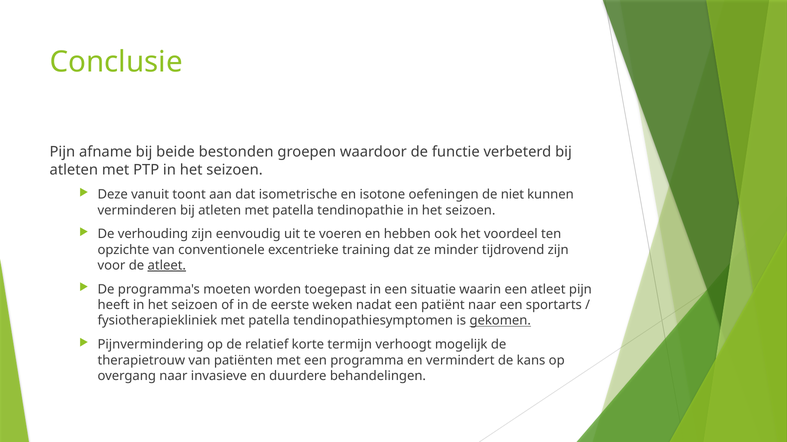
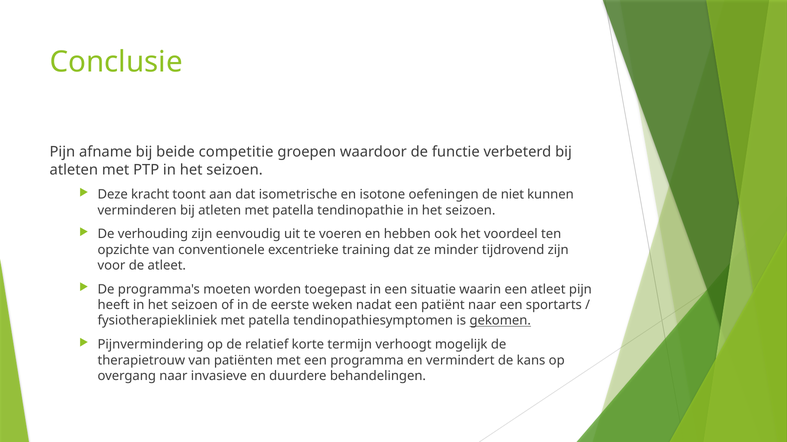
bestonden: bestonden -> competitie
vanuit: vanuit -> kracht
atleet at (167, 266) underline: present -> none
